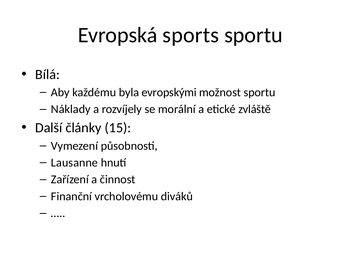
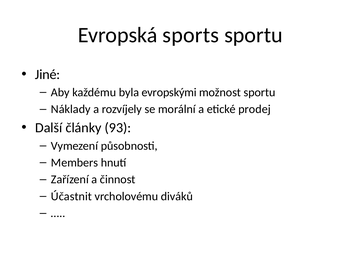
Bílá: Bílá -> Jiné
zvláště: zvláště -> prodej
15: 15 -> 93
Lausanne: Lausanne -> Members
Finanční: Finanční -> Účastnit
